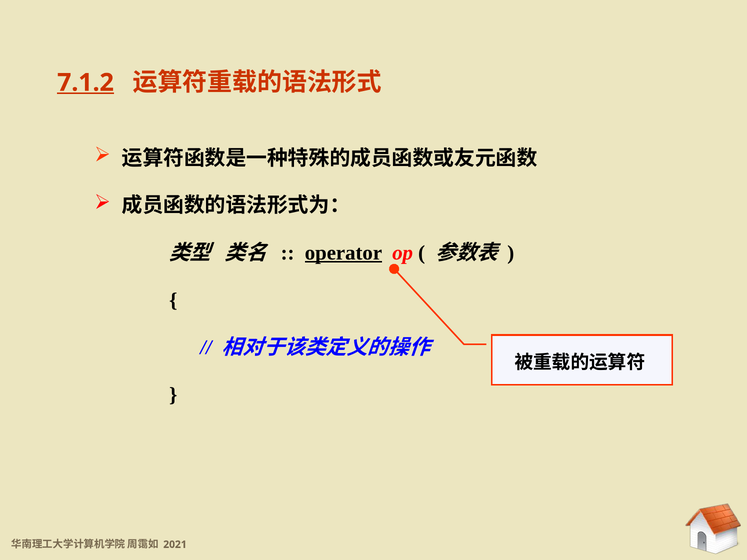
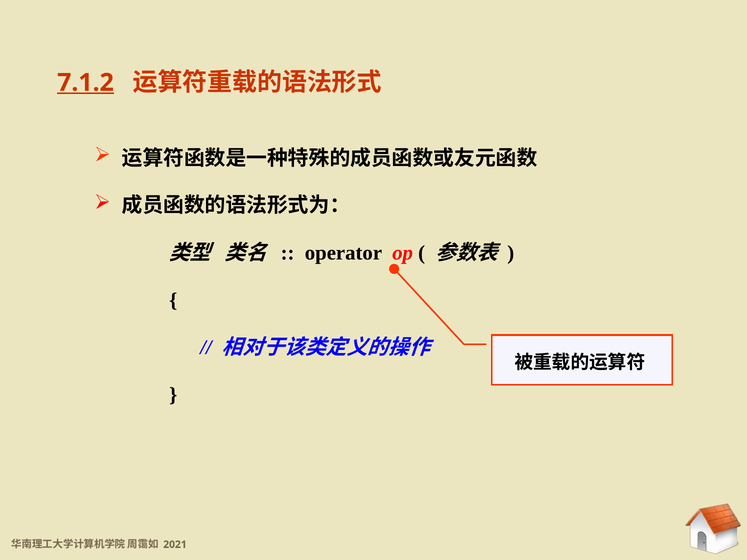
operator underline: present -> none
